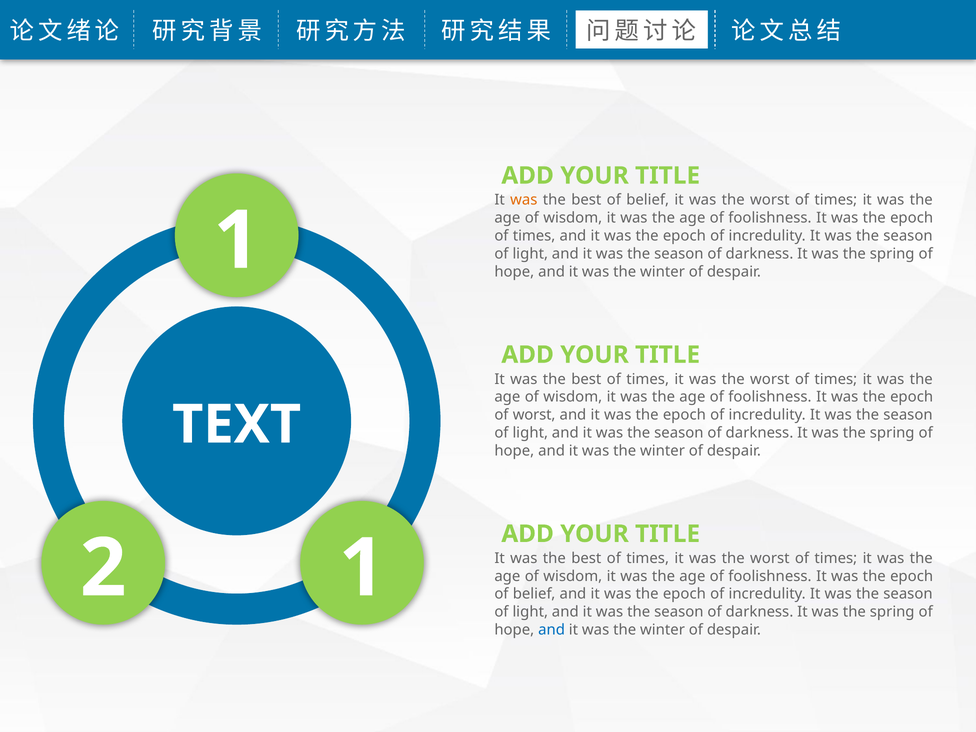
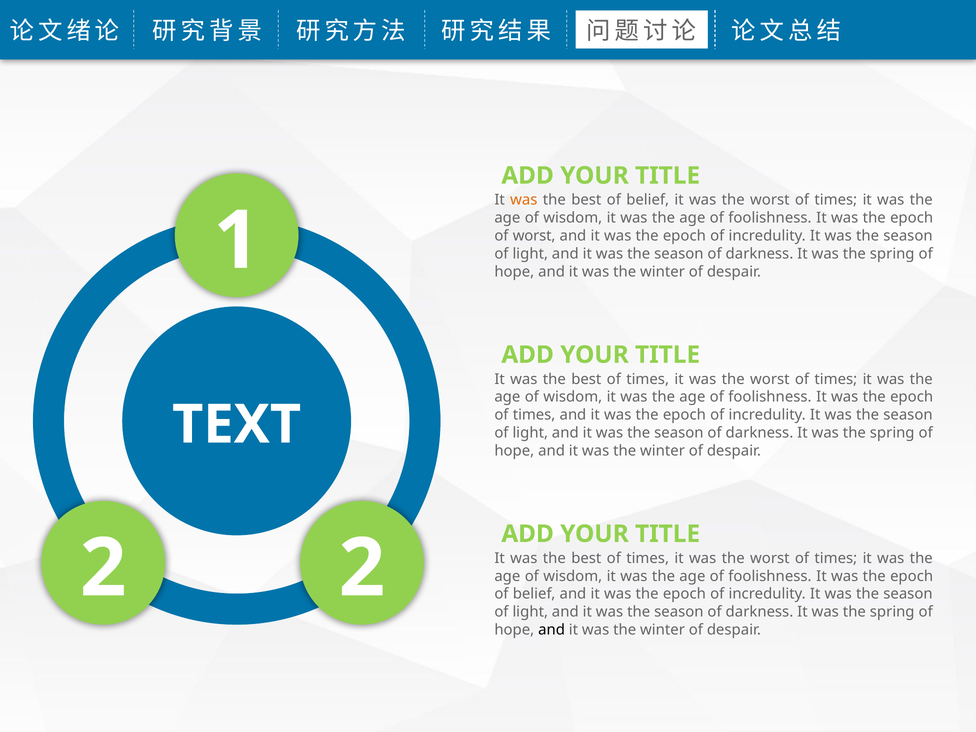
times at (534, 236): times -> worst
worst at (534, 415): worst -> times
2 1: 1 -> 2
and at (552, 630) colour: blue -> black
